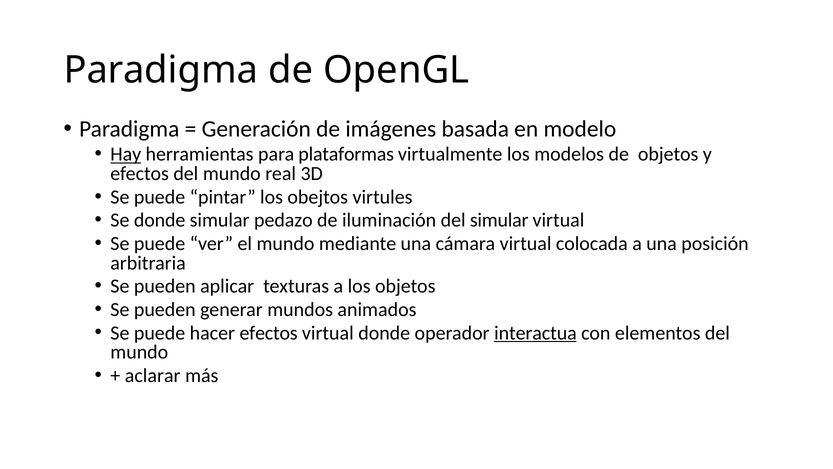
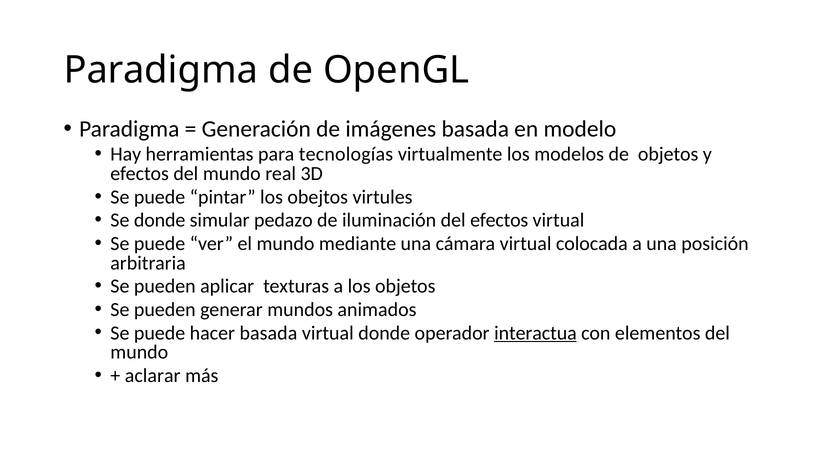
Hay underline: present -> none
plataformas: plataformas -> tecnologías
del simular: simular -> efectos
hacer efectos: efectos -> basada
